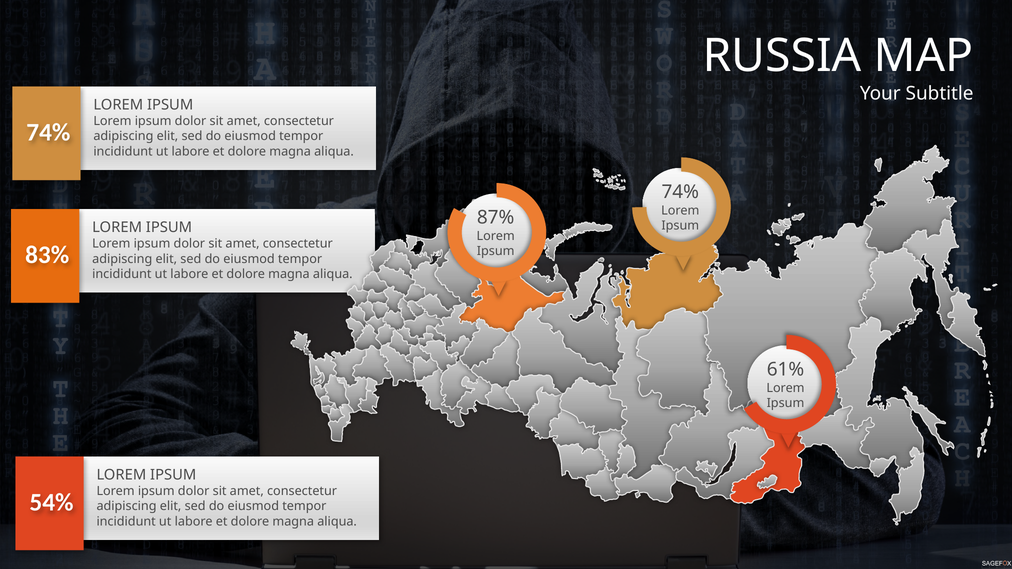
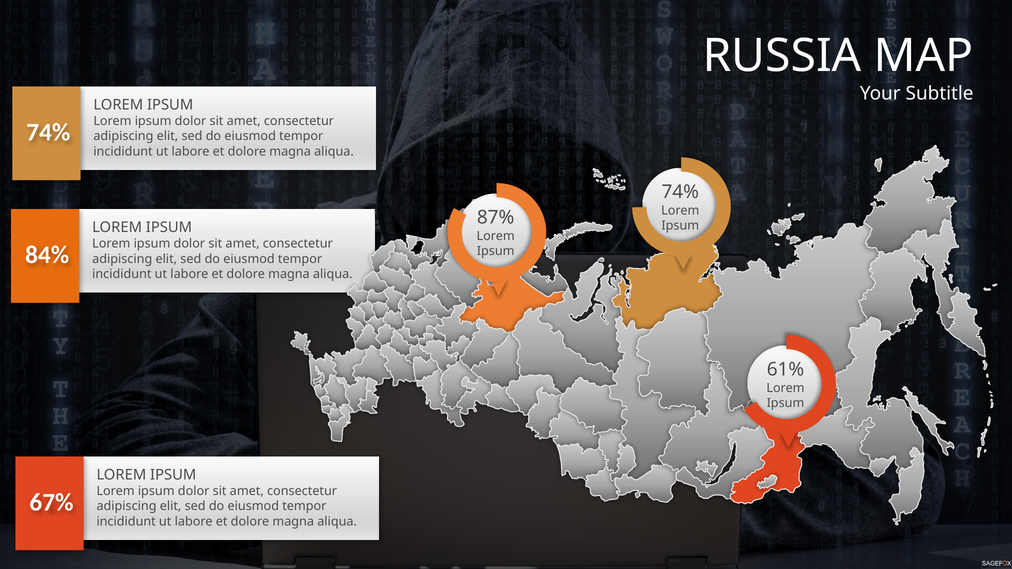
83%: 83% -> 84%
54%: 54% -> 67%
